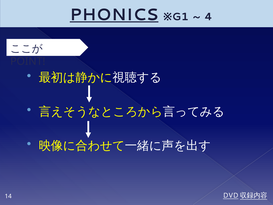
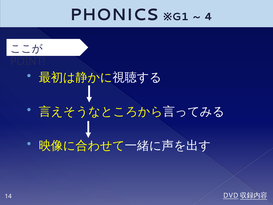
PHONICS underline: present -> none
